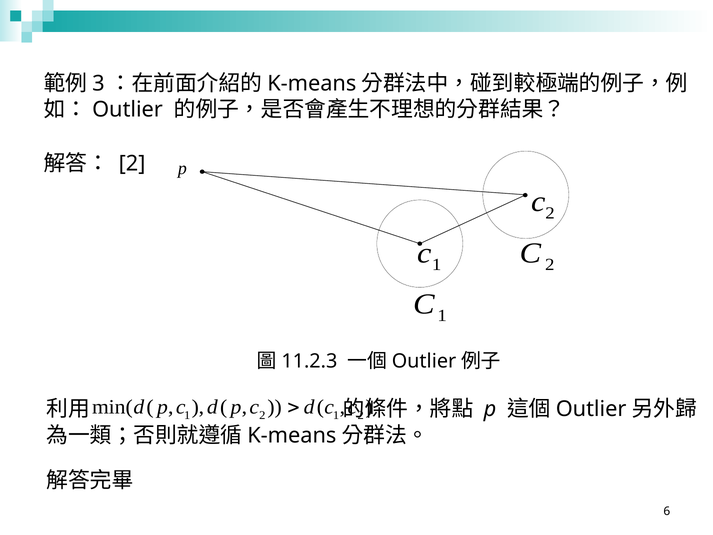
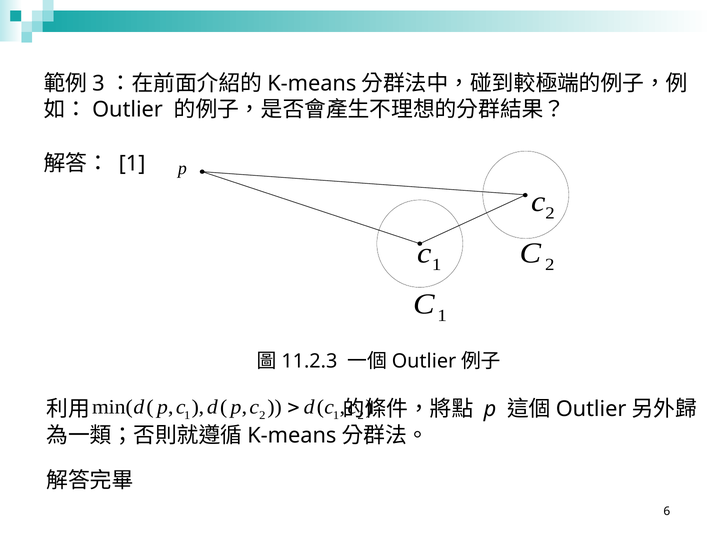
2 at (132, 163): 2 -> 1
